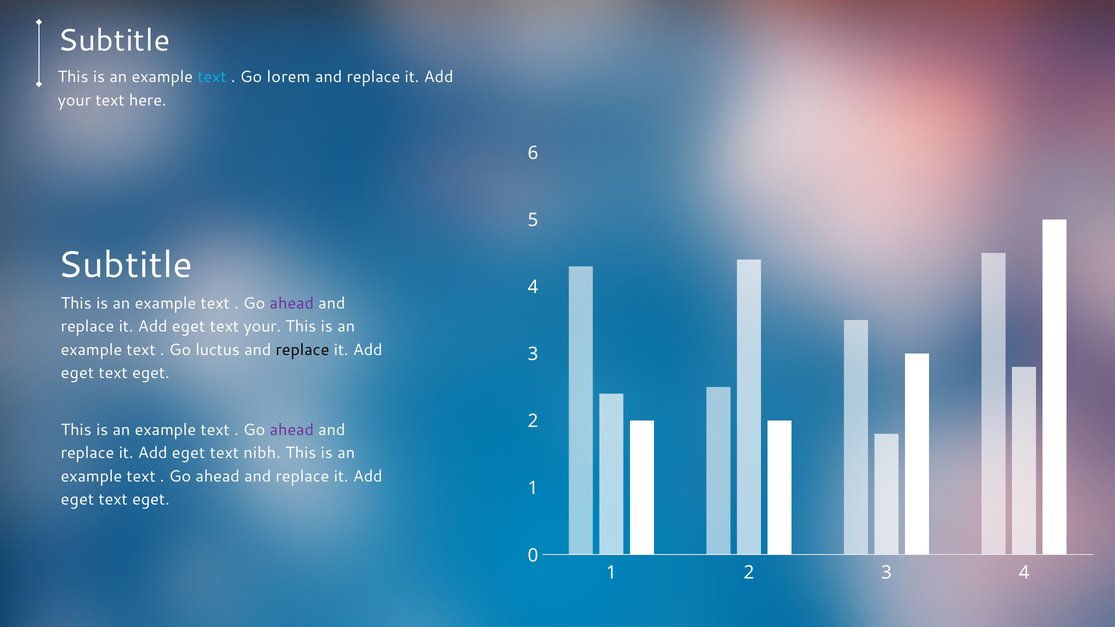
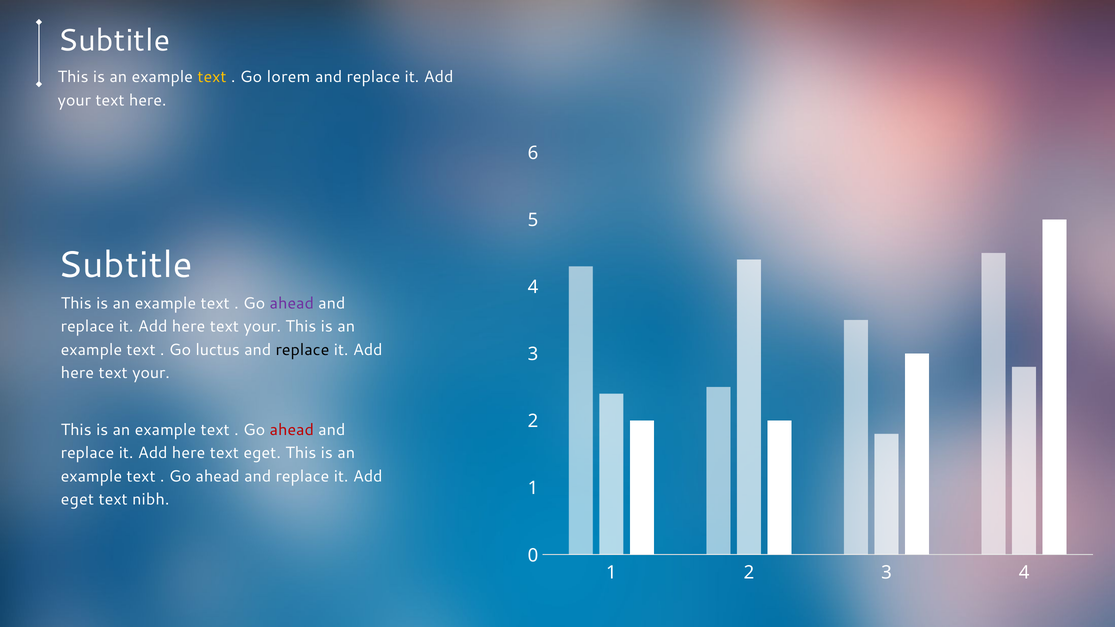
text at (212, 77) colour: light blue -> yellow
eget at (189, 327): eget -> here
eget at (77, 373): eget -> here
eget at (151, 373): eget -> your
ahead at (292, 430) colour: purple -> red
eget at (189, 453): eget -> here
text nibh: nibh -> eget
eget at (151, 500): eget -> nibh
